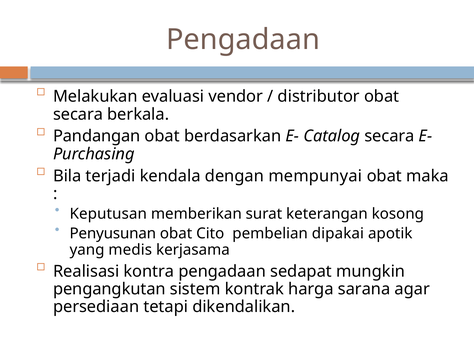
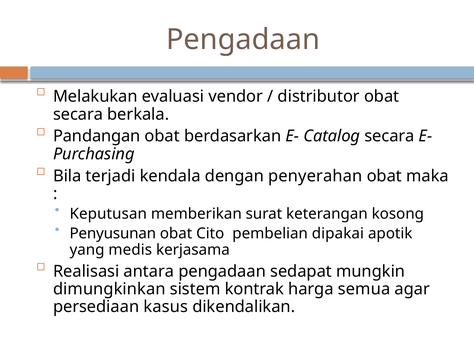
mempunyai: mempunyai -> penyerahan
kontra: kontra -> antara
pengangkutan: pengangkutan -> dimungkinkan
sarana: sarana -> semua
tetapi: tetapi -> kasus
